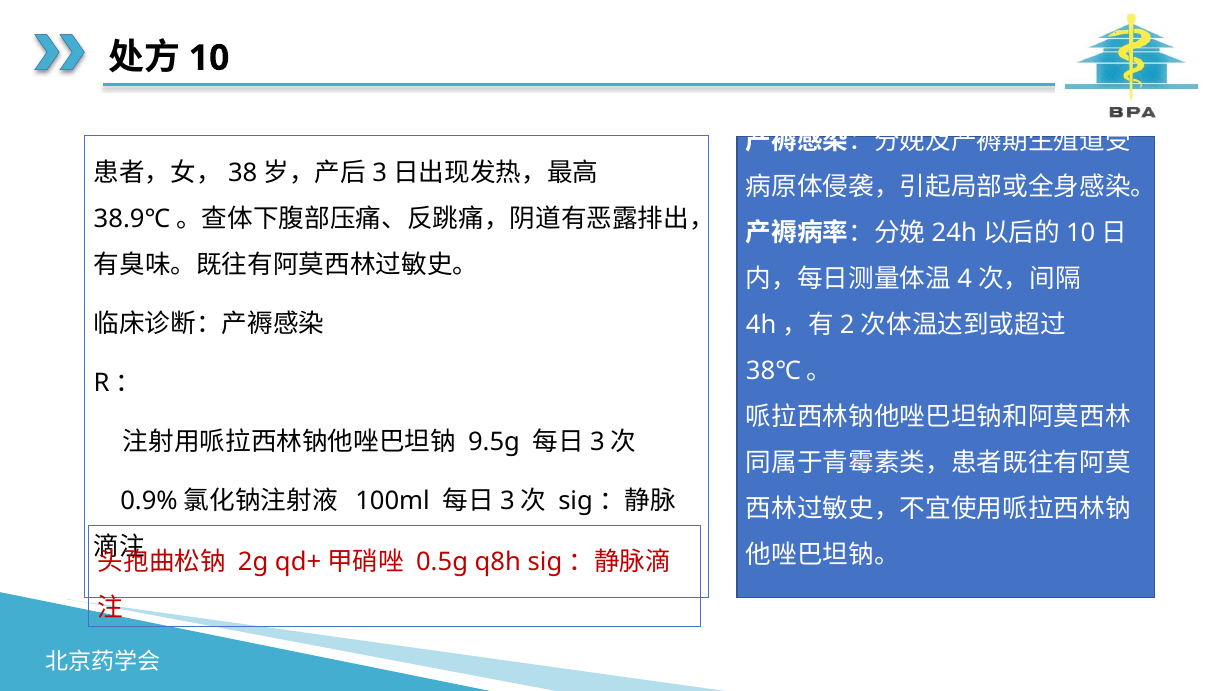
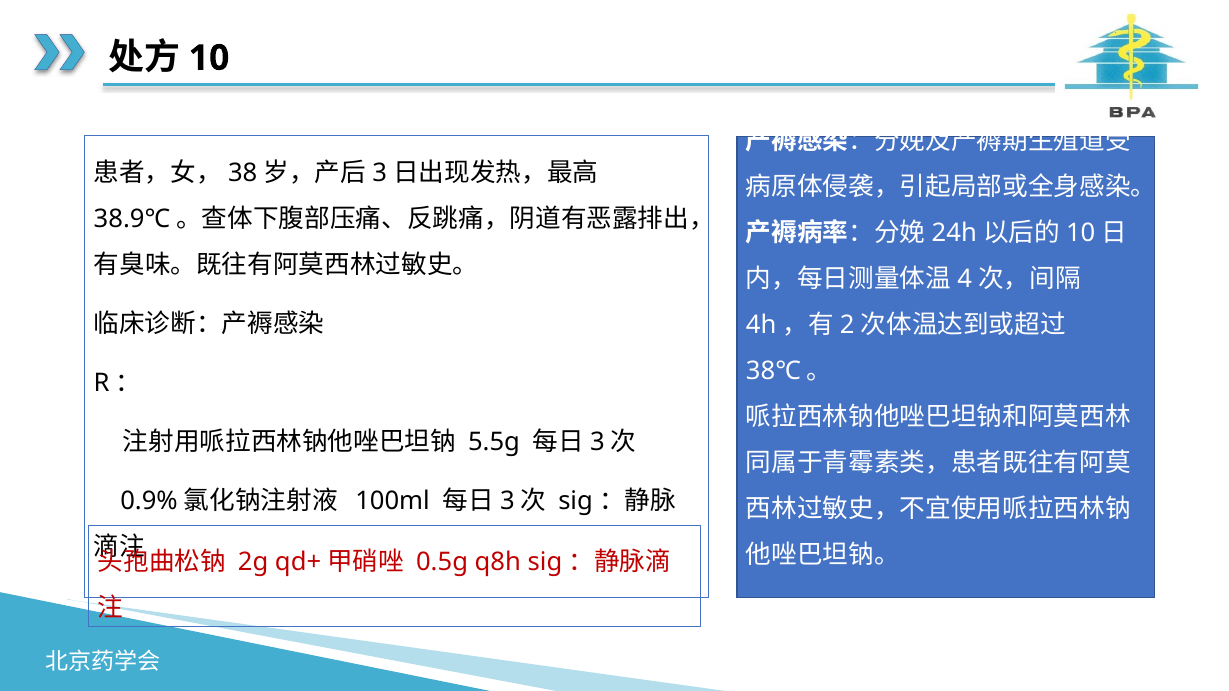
9.5g: 9.5g -> 5.5g
